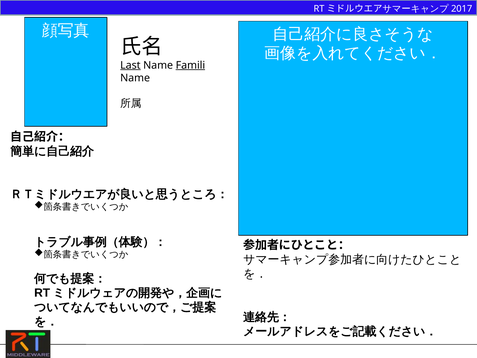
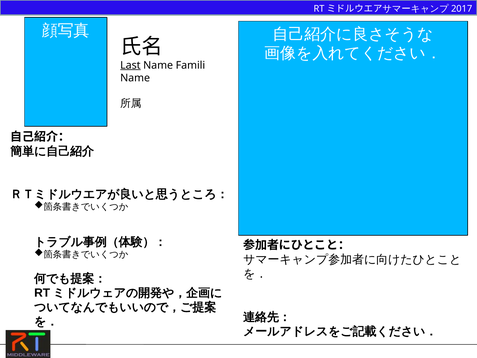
Famili underline: present -> none
